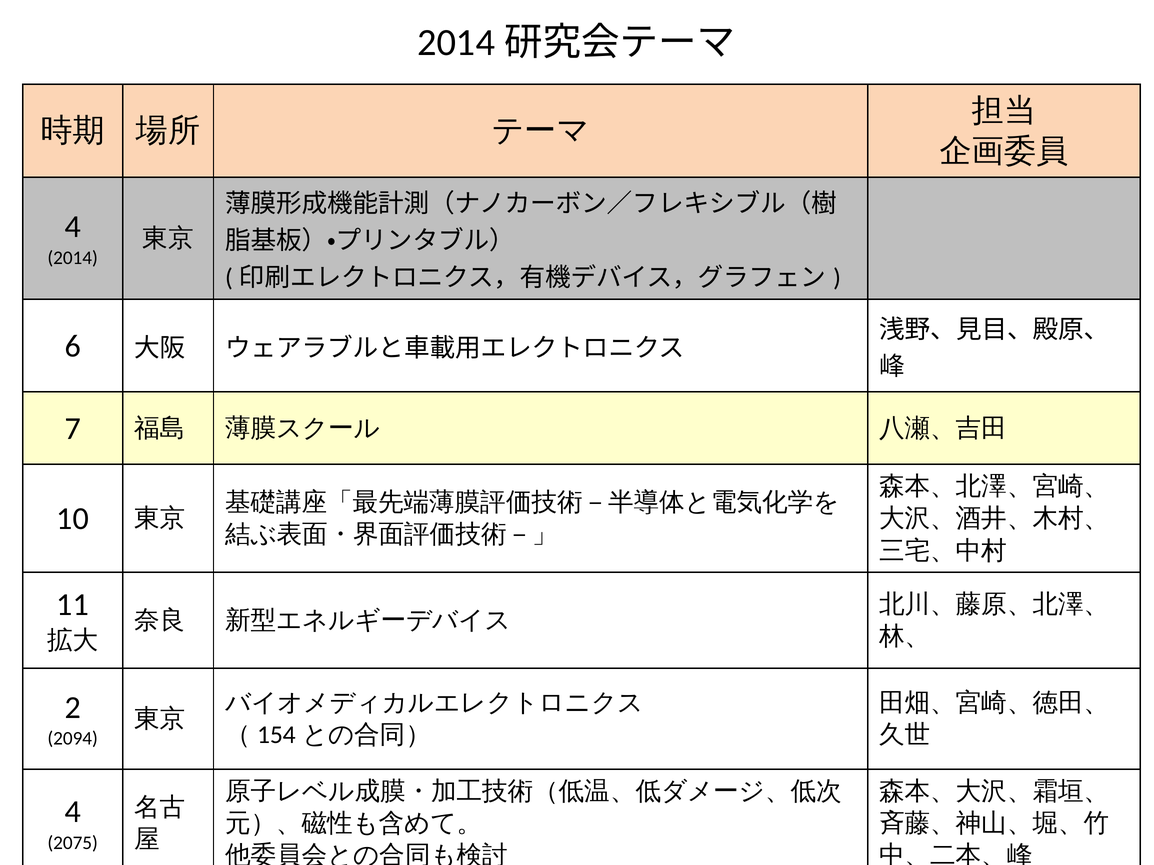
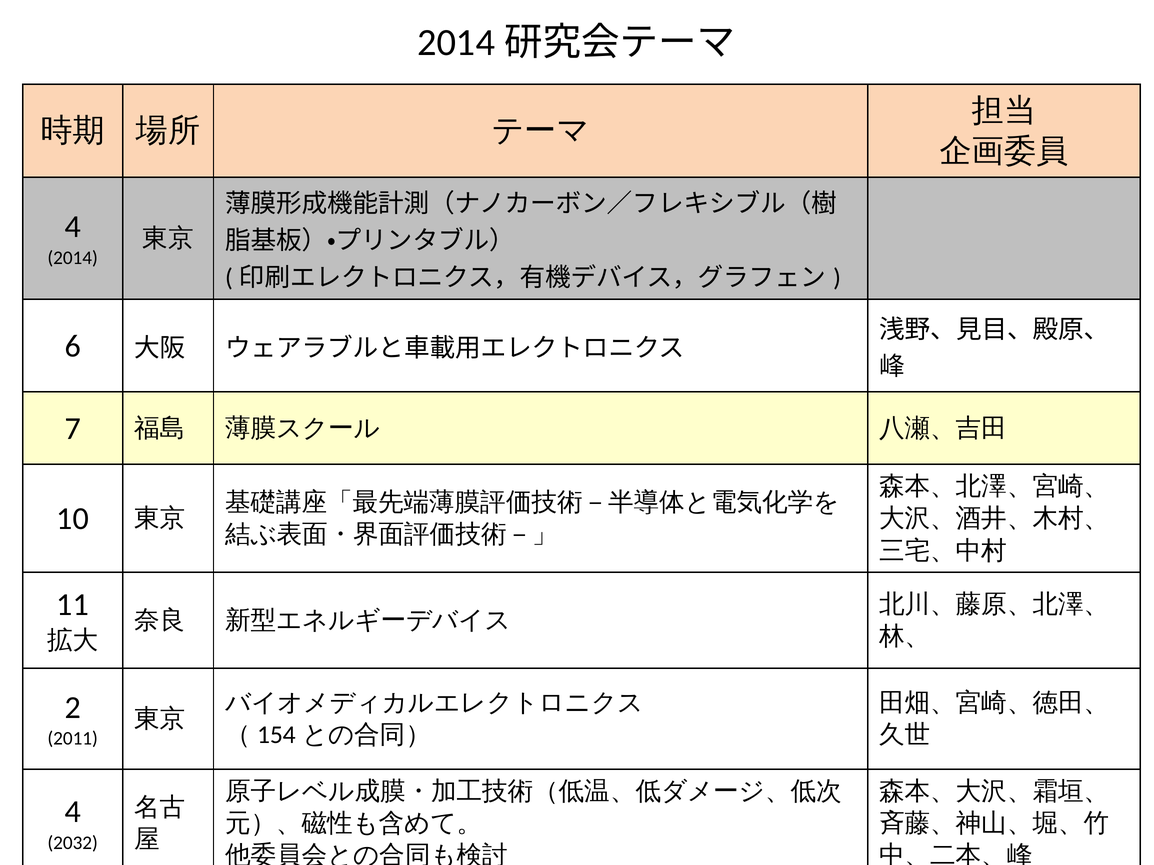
2094: 2094 -> 2011
2075: 2075 -> 2032
